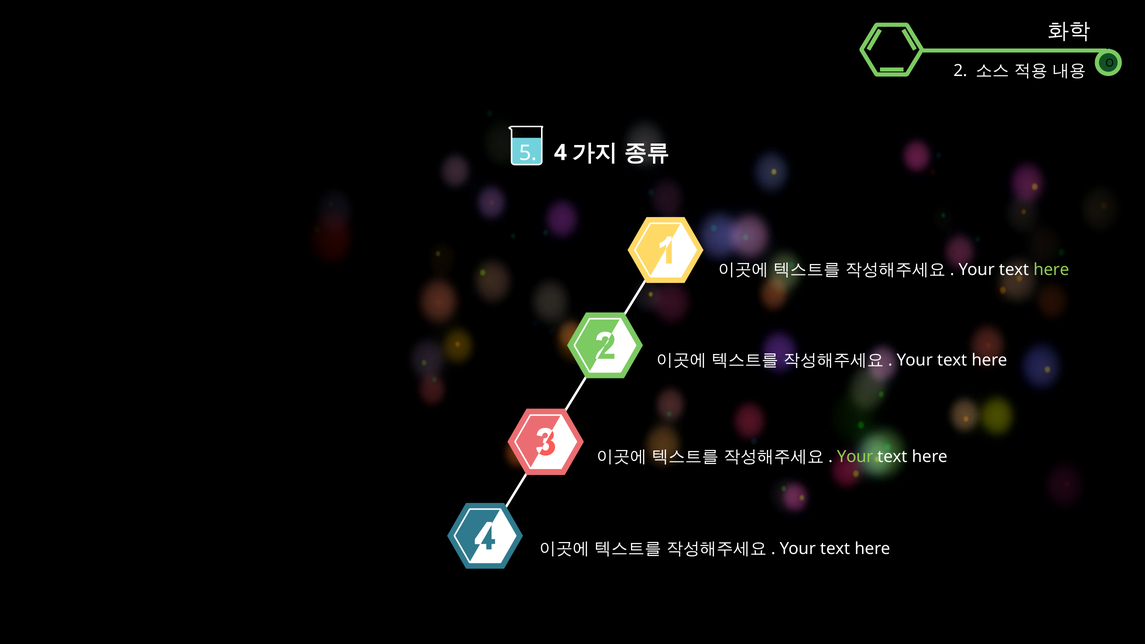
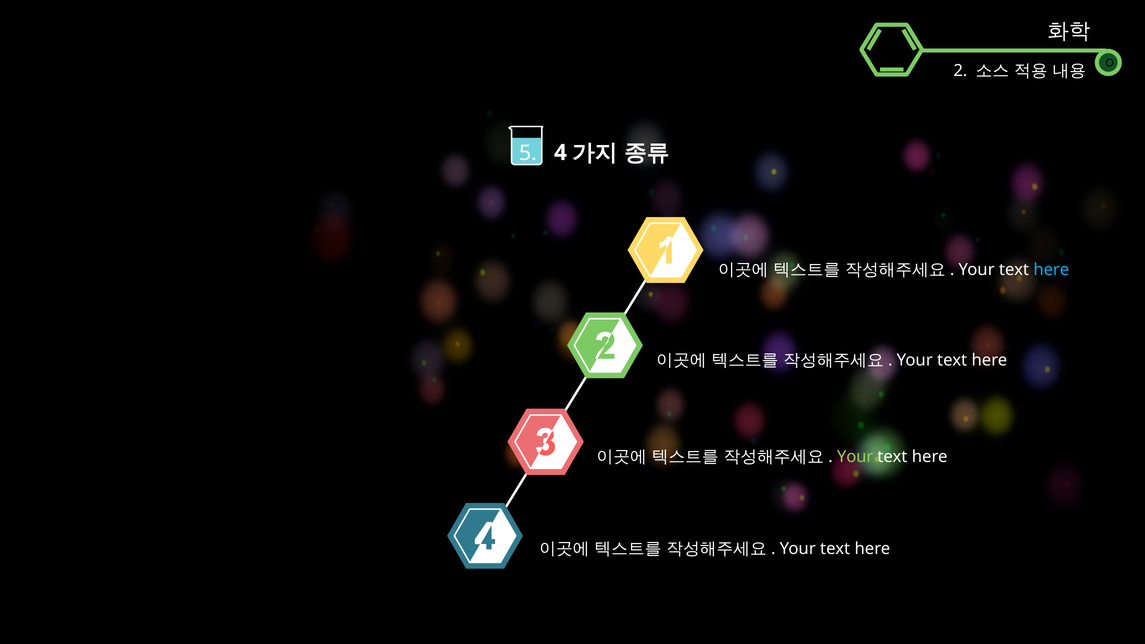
here at (1051, 270) colour: light green -> light blue
